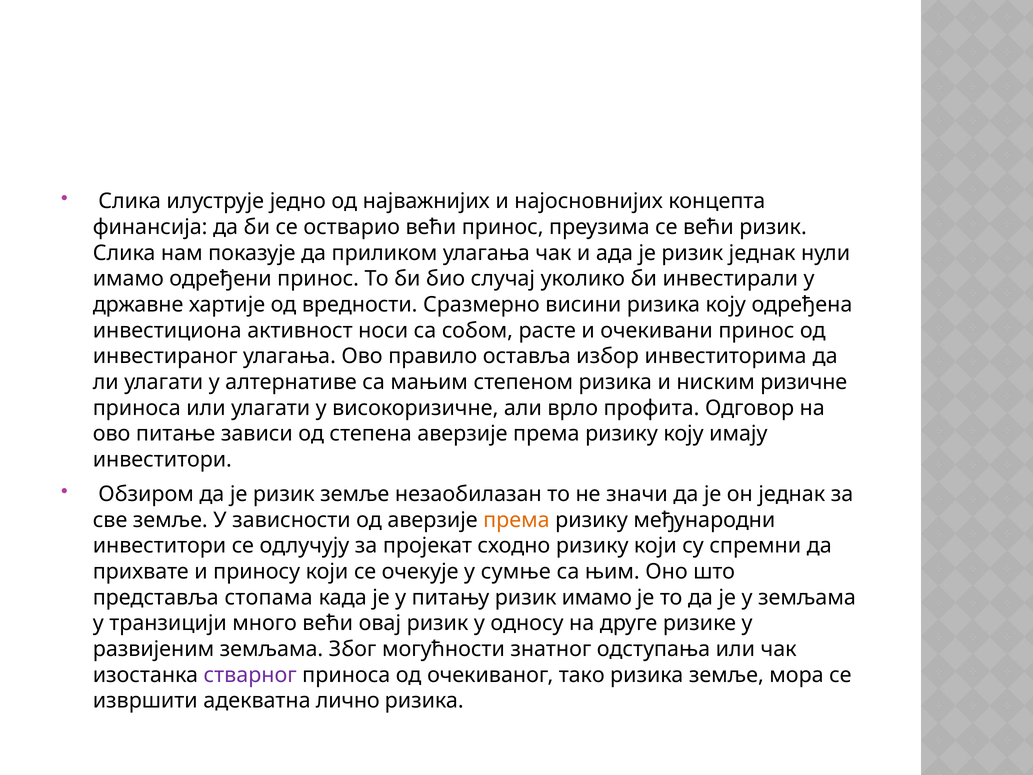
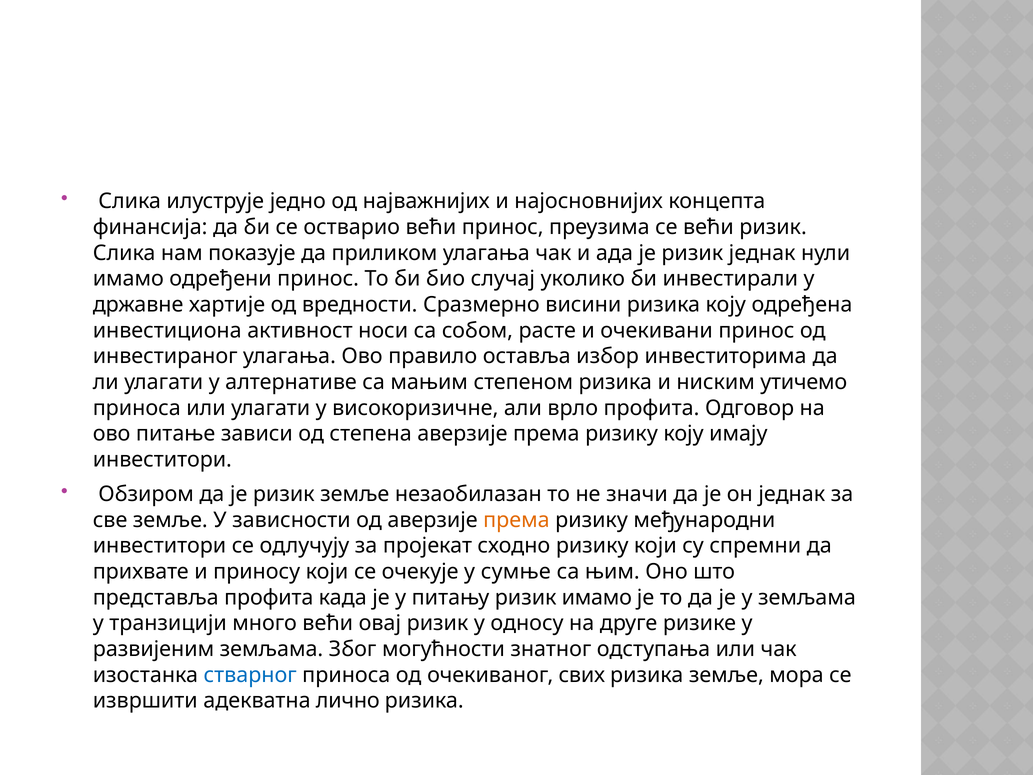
ризичне: ризичне -> утичемо
представља стопама: стопама -> профита
стварног colour: purple -> blue
тако: тако -> свих
